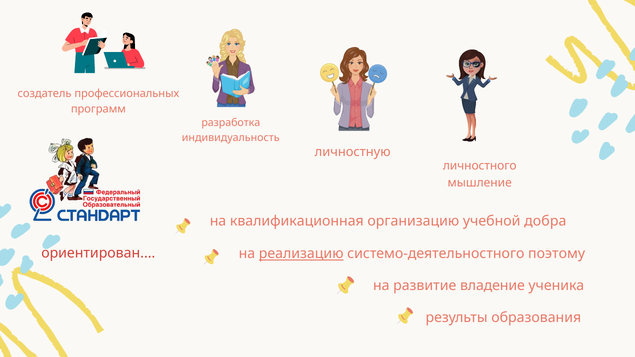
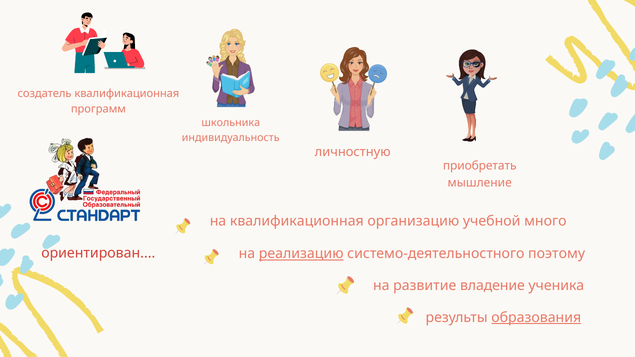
создатель профессиональных: профессиональных -> квалификационная
разработка: разработка -> школьника
личностного: личностного -> приобретать
добра: добра -> много
образования underline: none -> present
